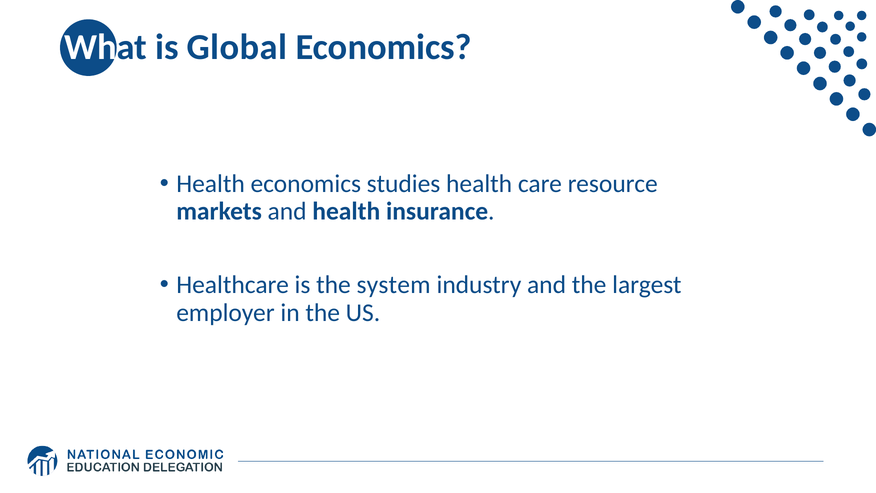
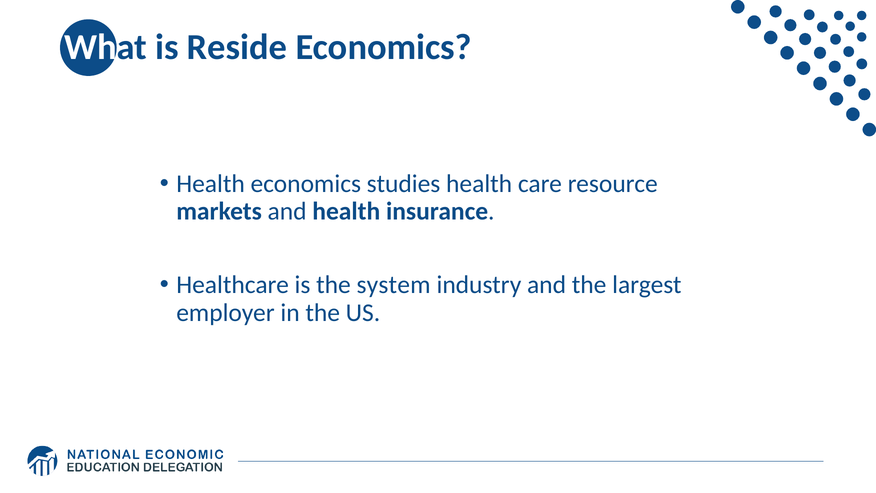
Global: Global -> Reside
